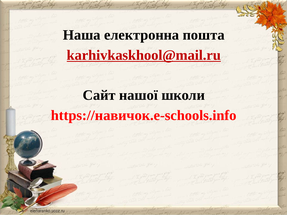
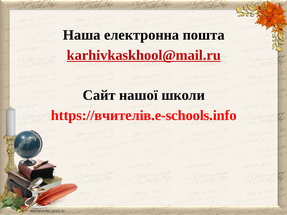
https://навичок.e-schools.info: https://навичок.e-schools.info -> https://вчителів.e-schools.info
